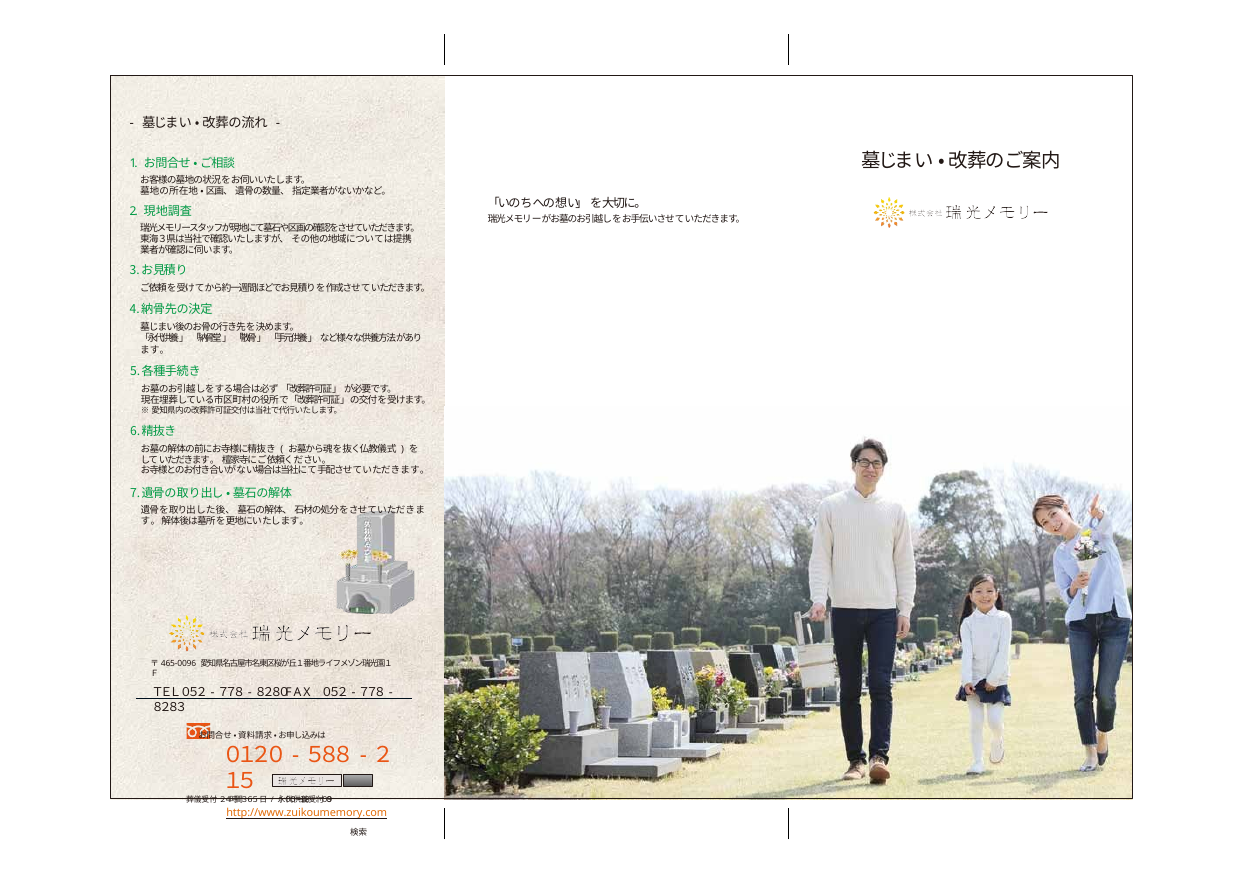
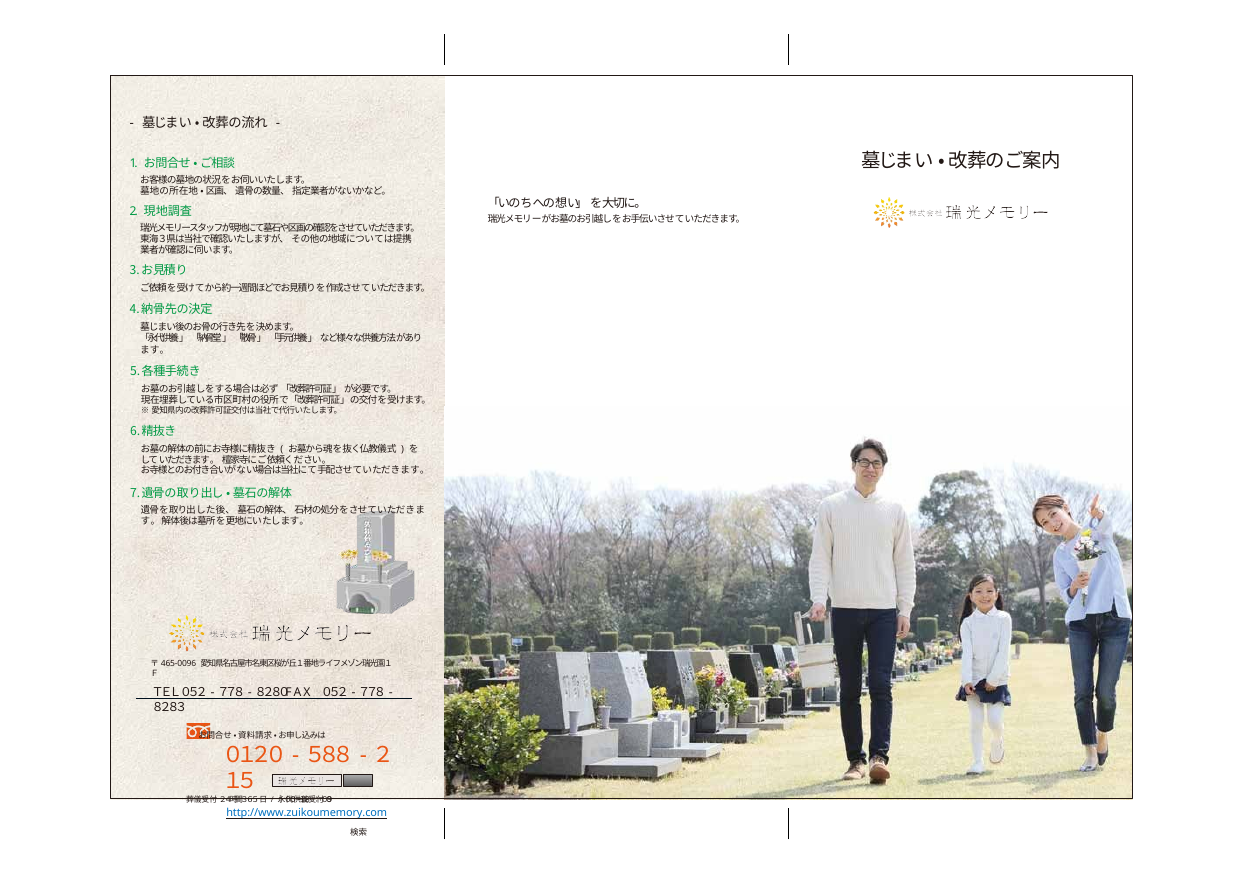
http://www.zuikoumemory.com colour: orange -> blue
